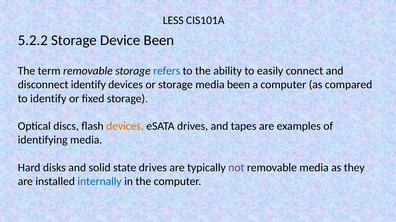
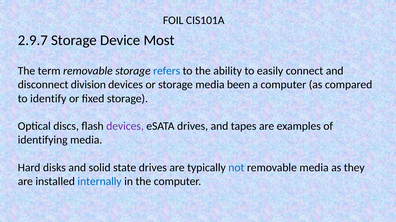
LESS: LESS -> FOIL
5.2.2: 5.2.2 -> 2.9.7
Device Been: Been -> Most
disconnect identify: identify -> division
devices at (125, 127) colour: orange -> purple
not colour: purple -> blue
